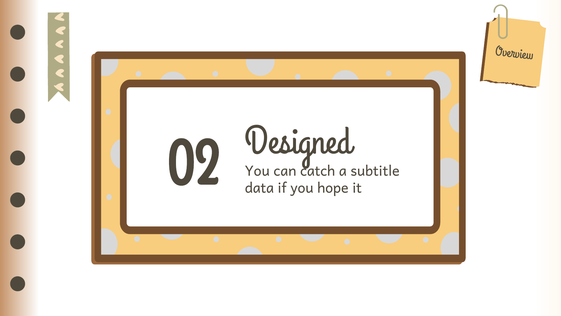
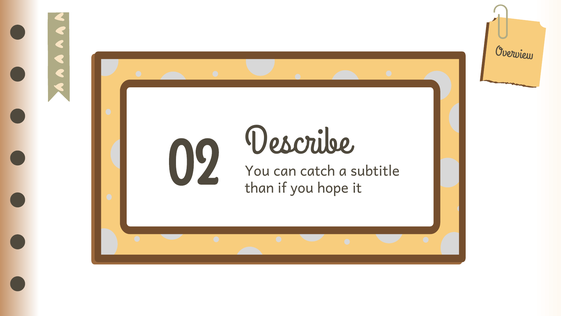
Designed: Designed -> Describe
data: data -> than
